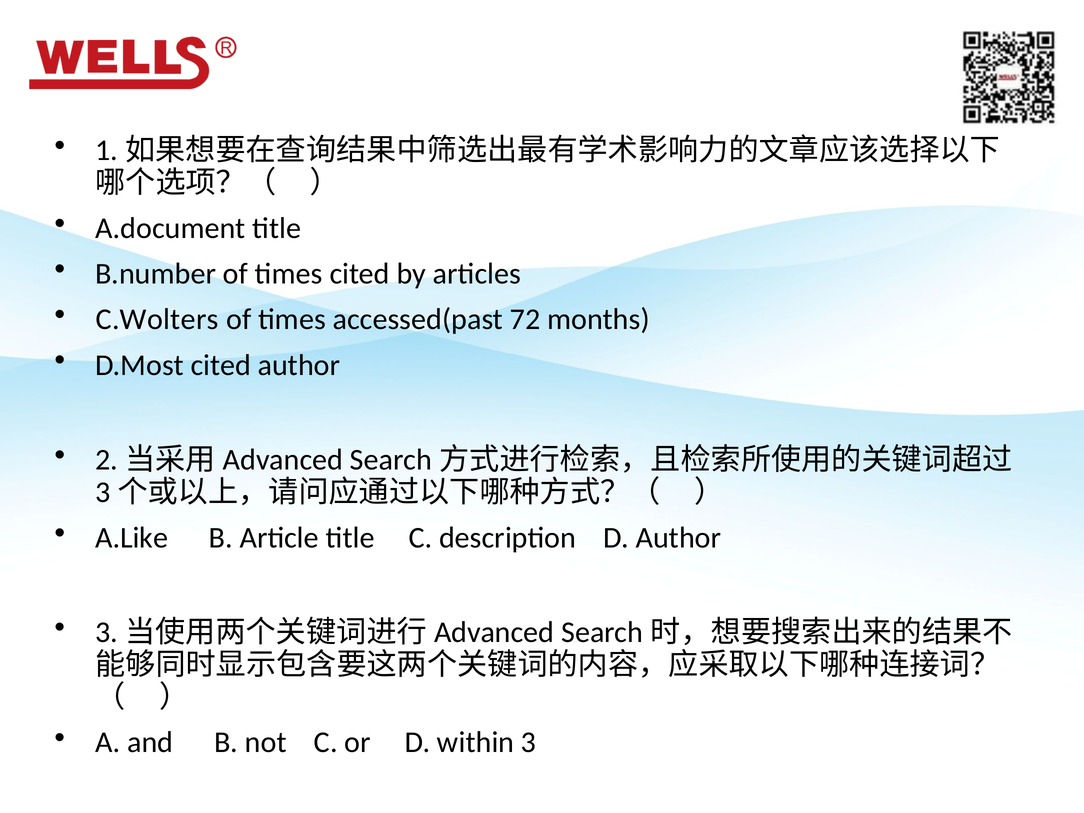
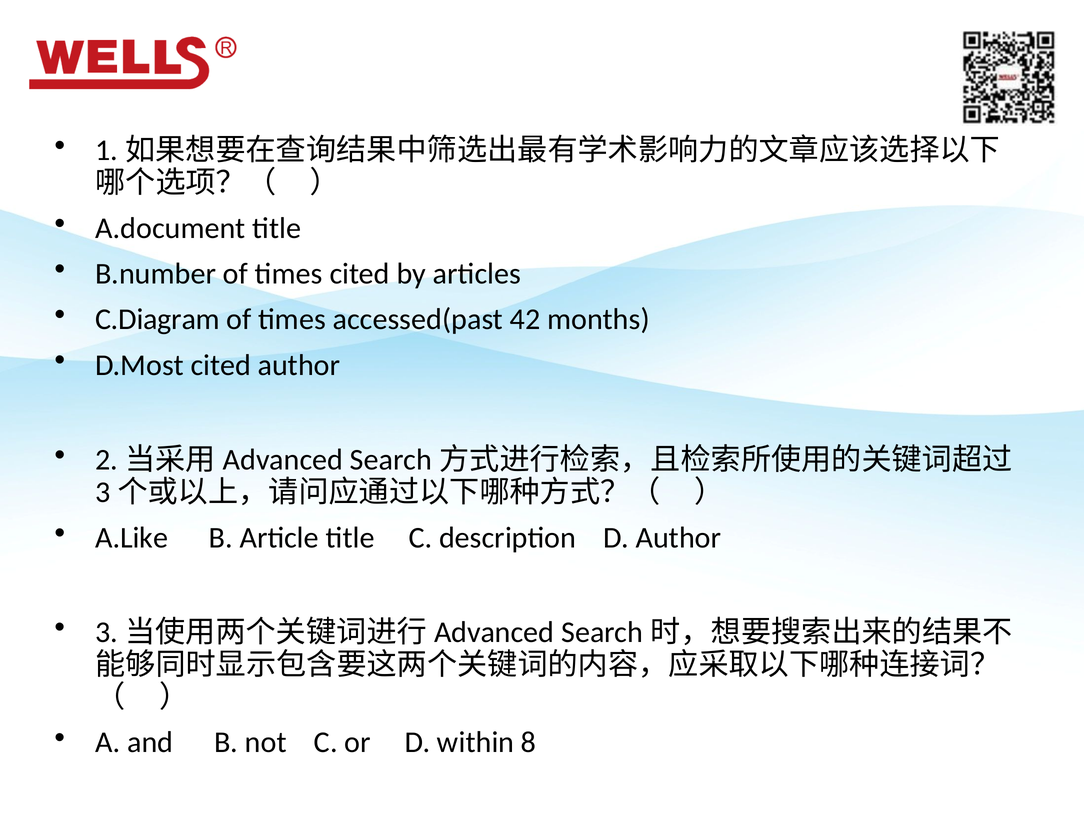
C.Wolters: C.Wolters -> C.Diagram
72: 72 -> 42
3: 3 -> 8
